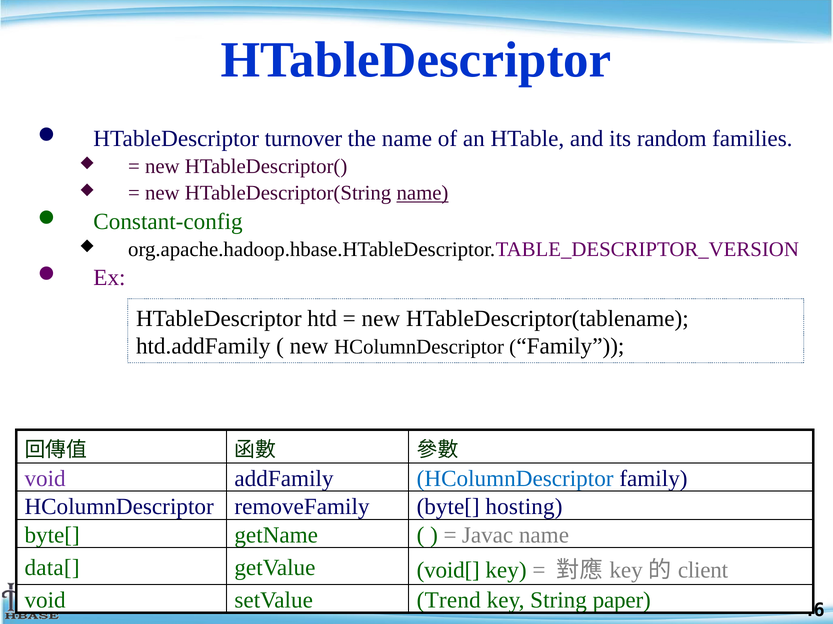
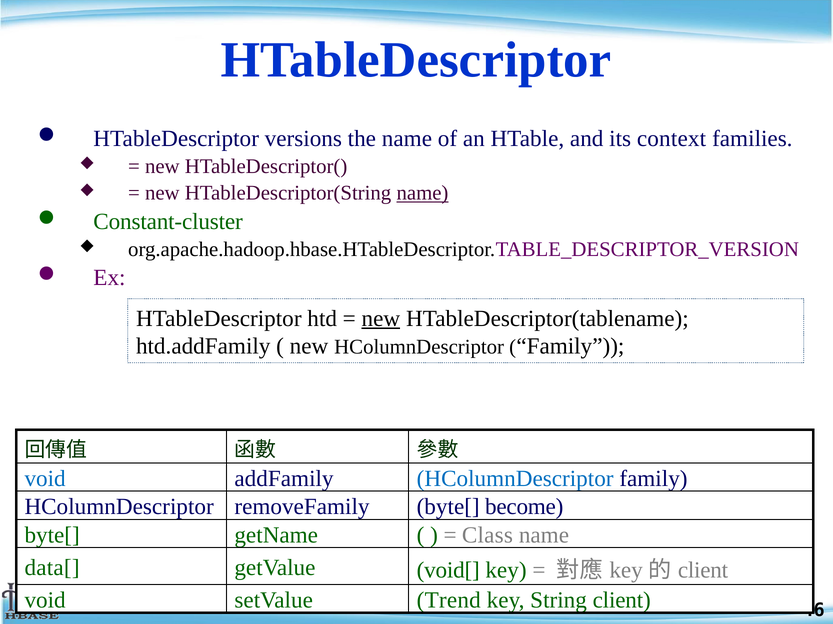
turnover: turnover -> versions
random: random -> context
Constant-config: Constant-config -> Constant-cluster
new at (381, 319) underline: none -> present
void at (45, 479) colour: purple -> blue
hosting: hosting -> become
Javac: Javac -> Class
String paper: paper -> client
